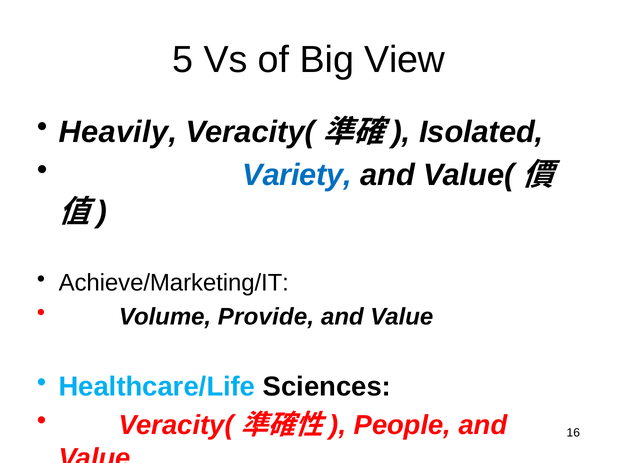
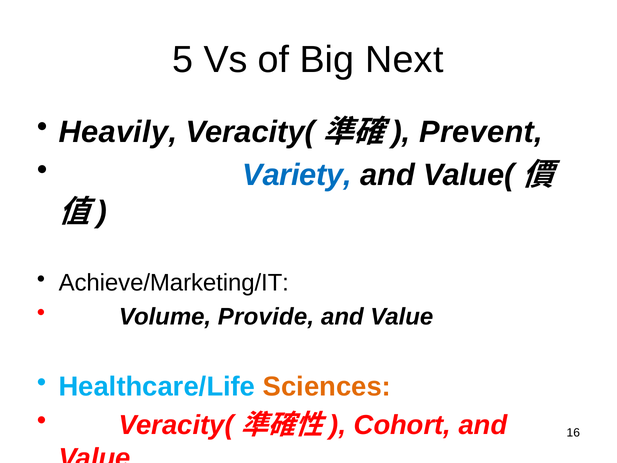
View: View -> Next
Isolated: Isolated -> Prevent
Sciences colour: black -> orange
People: People -> Cohort
